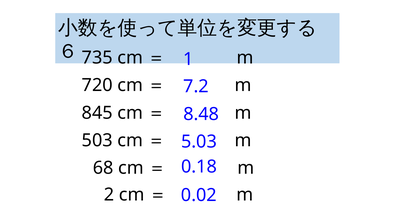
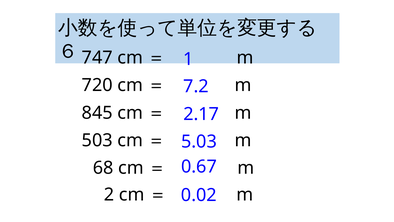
735: 735 -> 747
8.48: 8.48 -> 2.17
0.18: 0.18 -> 0.67
